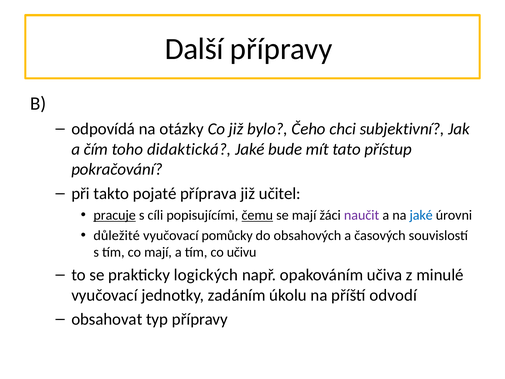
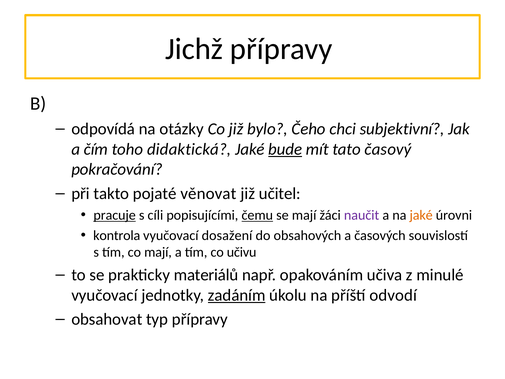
Další: Další -> Jichž
bude underline: none -> present
přístup: přístup -> časový
příprava: příprava -> věnovat
jaké at (421, 215) colour: blue -> orange
důležité: důležité -> kontrola
pomůcky: pomůcky -> dosažení
logických: logických -> materiálů
zadáním underline: none -> present
